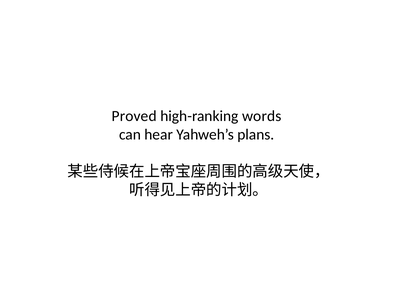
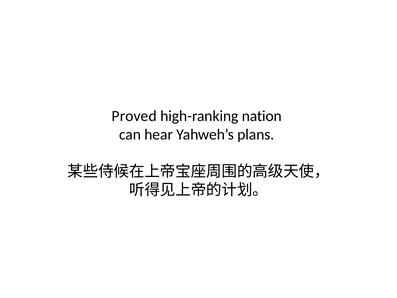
words: words -> nation
